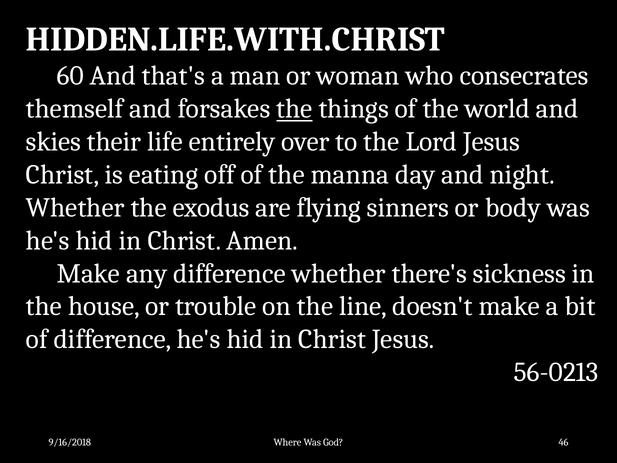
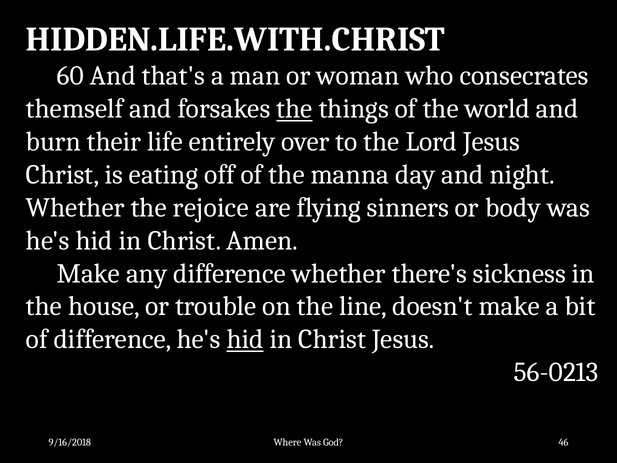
skies: skies -> burn
exodus: exodus -> rejoice
hid at (245, 339) underline: none -> present
